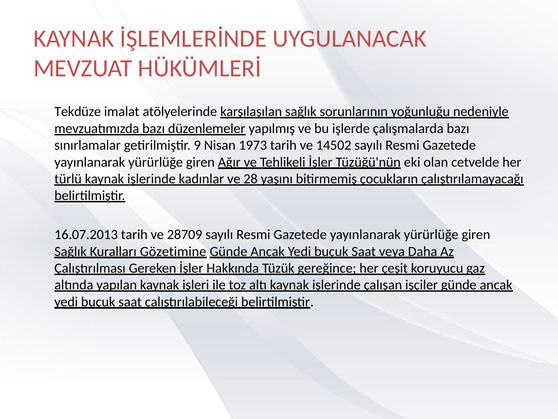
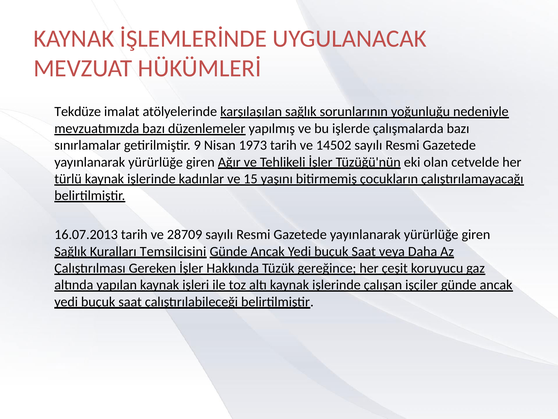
28: 28 -> 15
Gözetimine: Gözetimine -> Temsilcisini
